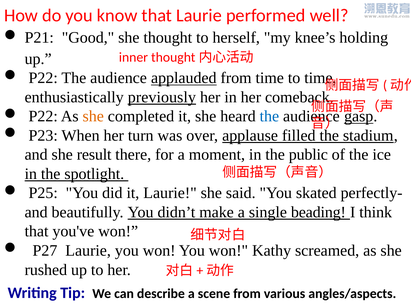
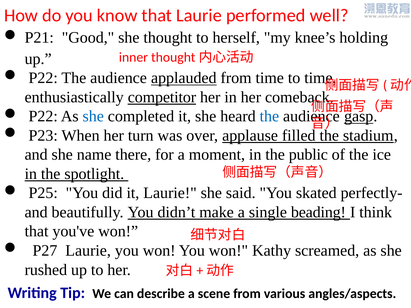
previously: previously -> competitor
she at (93, 116) colour: orange -> blue
result: result -> name
